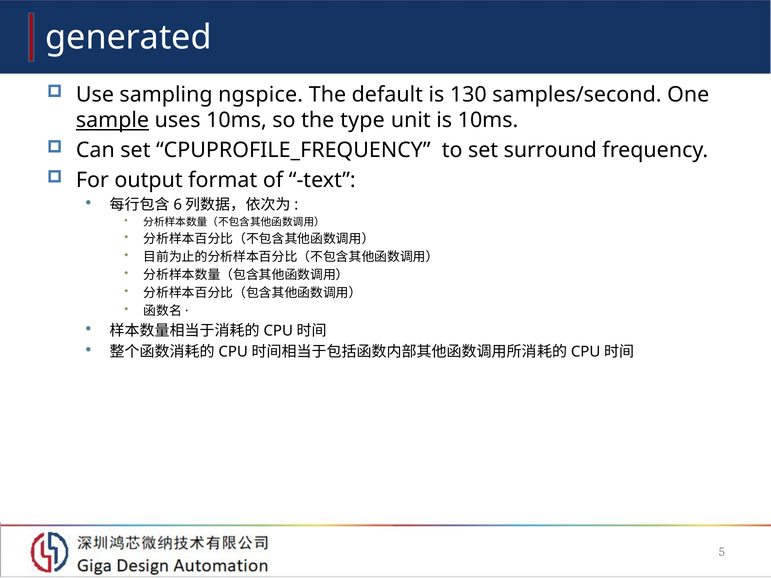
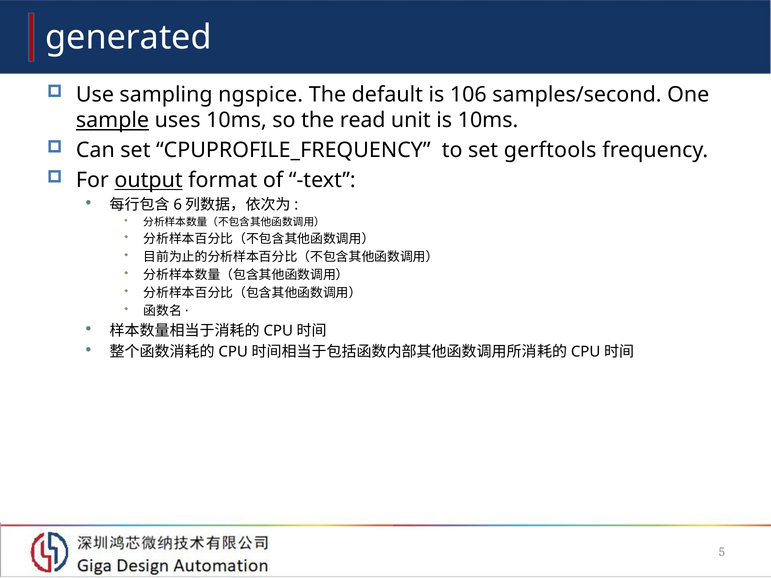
130: 130 -> 106
type: type -> read
surround: surround -> gerftools
output underline: none -> present
